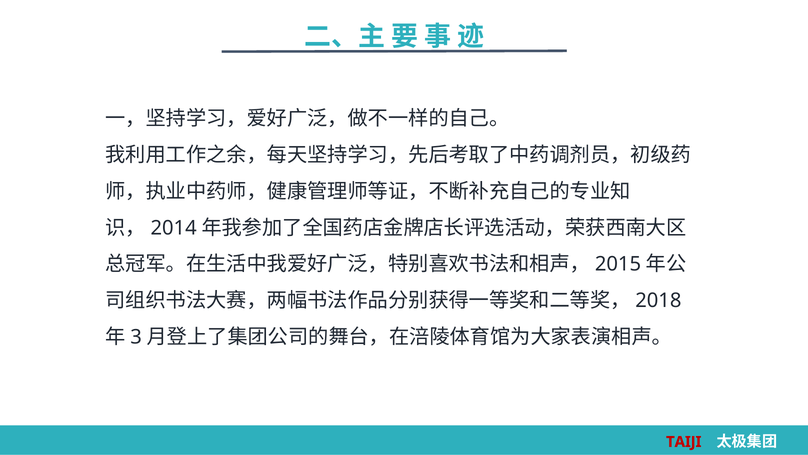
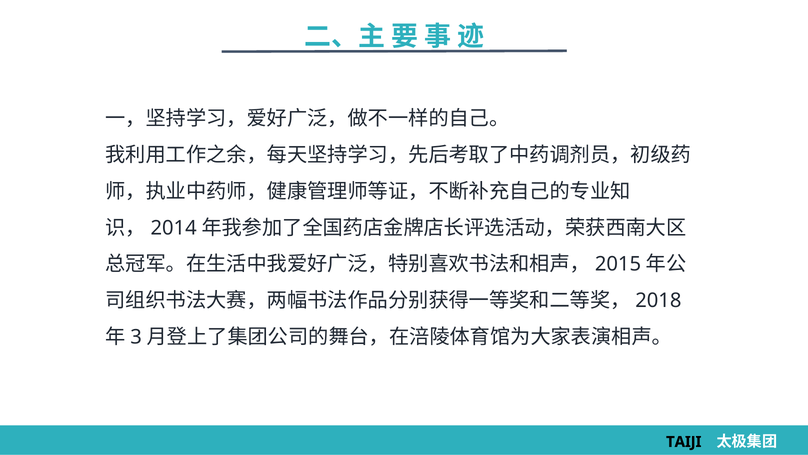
TAIJI colour: red -> black
